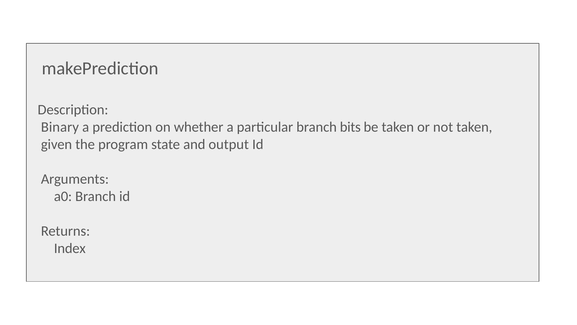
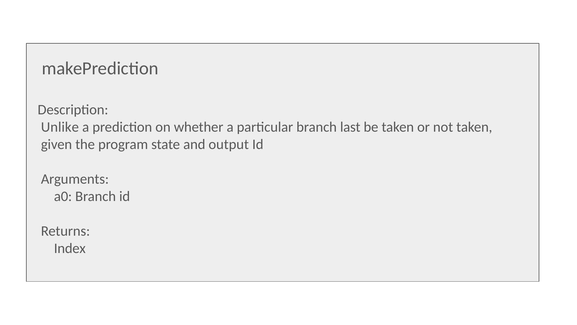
Binary: Binary -> Unlike
bits: bits -> last
